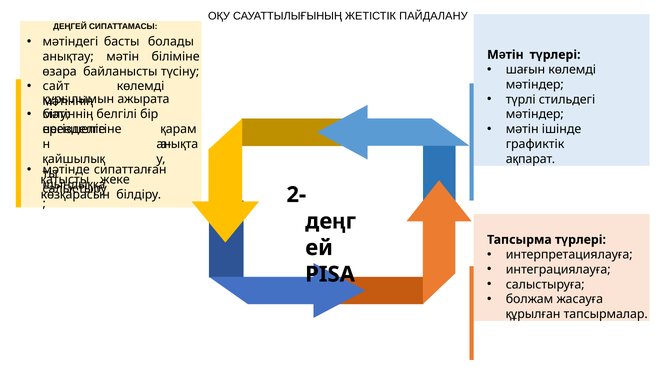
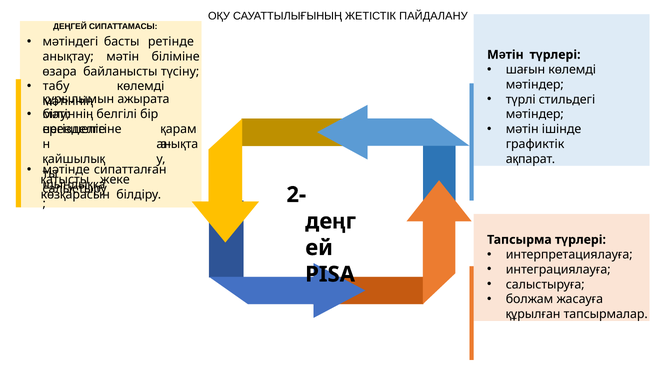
болады: болады -> ретінде
сайт: сайт -> табу
